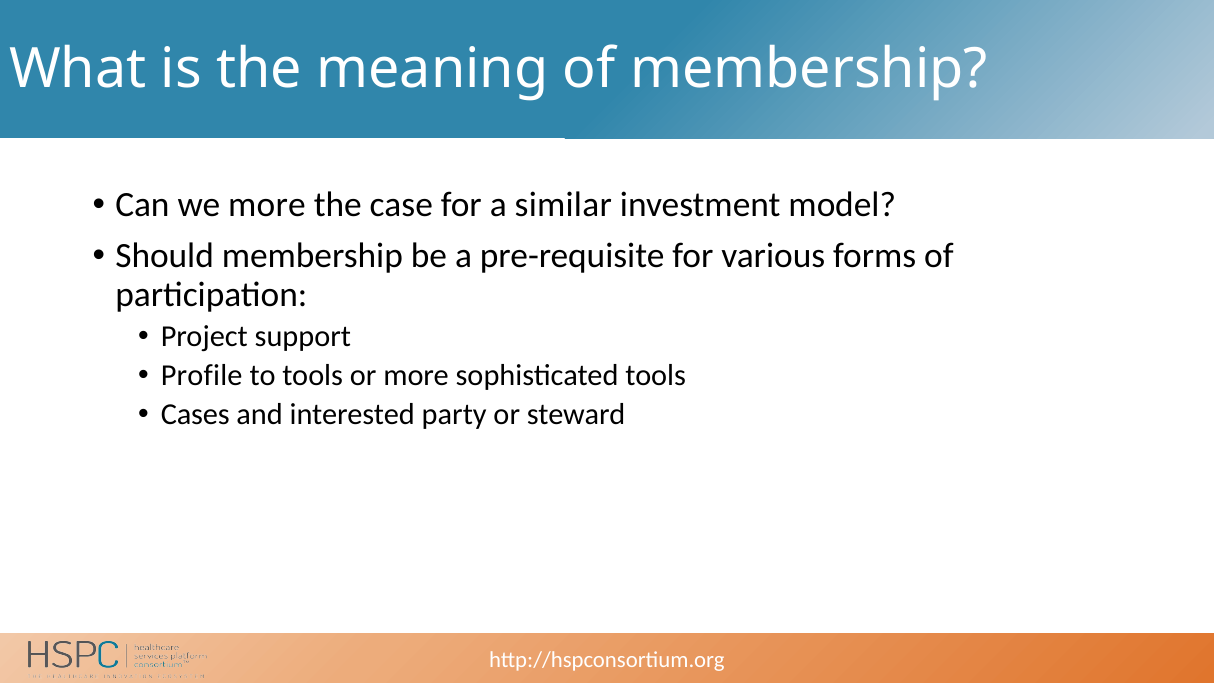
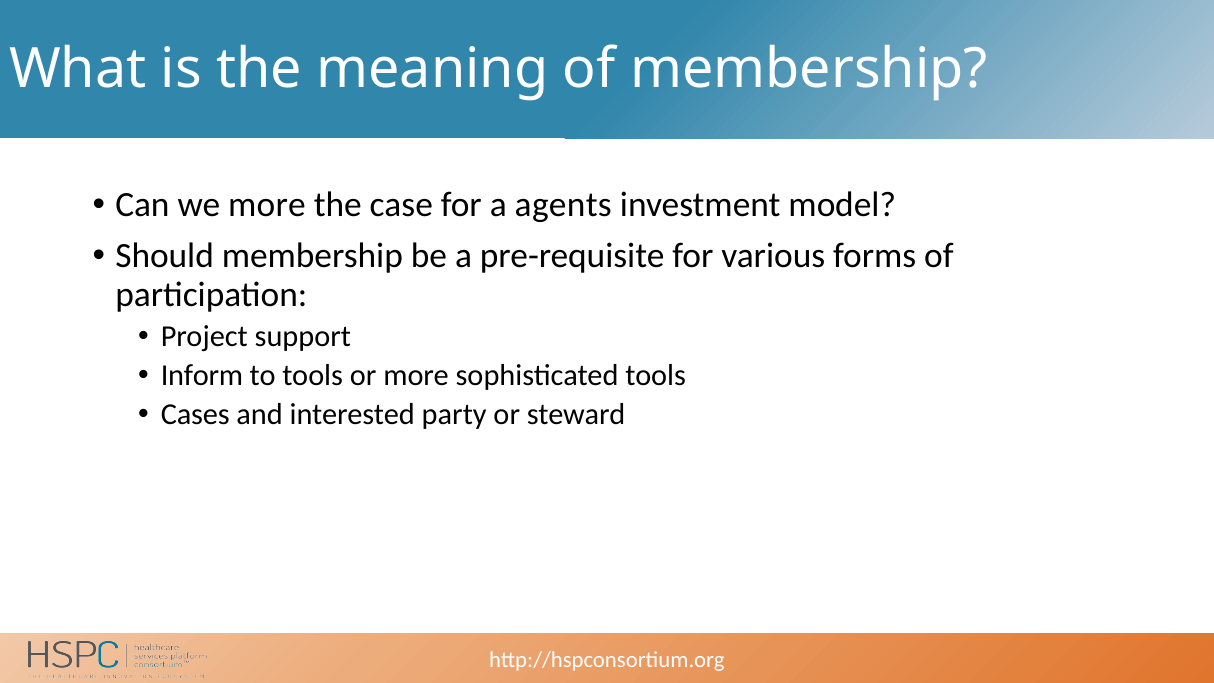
similar: similar -> agents
Profile: Profile -> Inform
